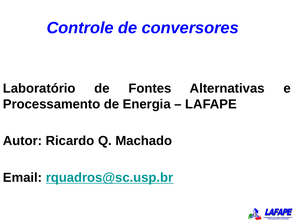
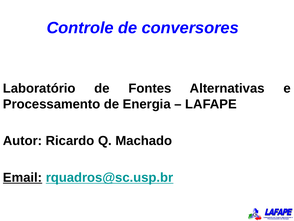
Email underline: none -> present
